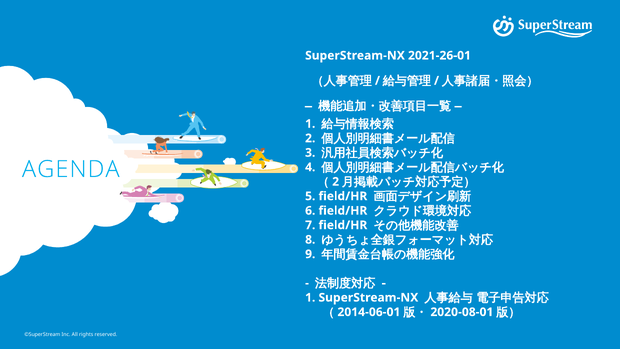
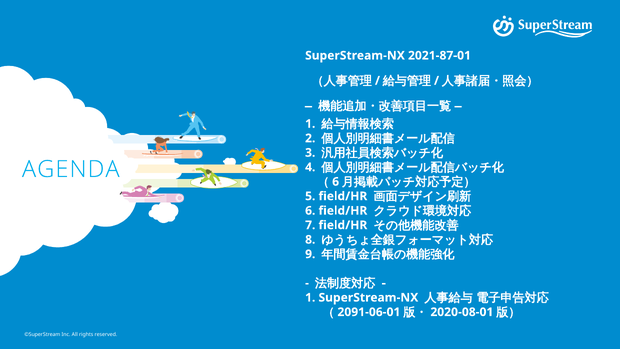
2021-26-01: 2021-26-01 -> 2021-87-01
2 at (336, 182): 2 -> 6
2014-06-01: 2014-06-01 -> 2091-06-01
